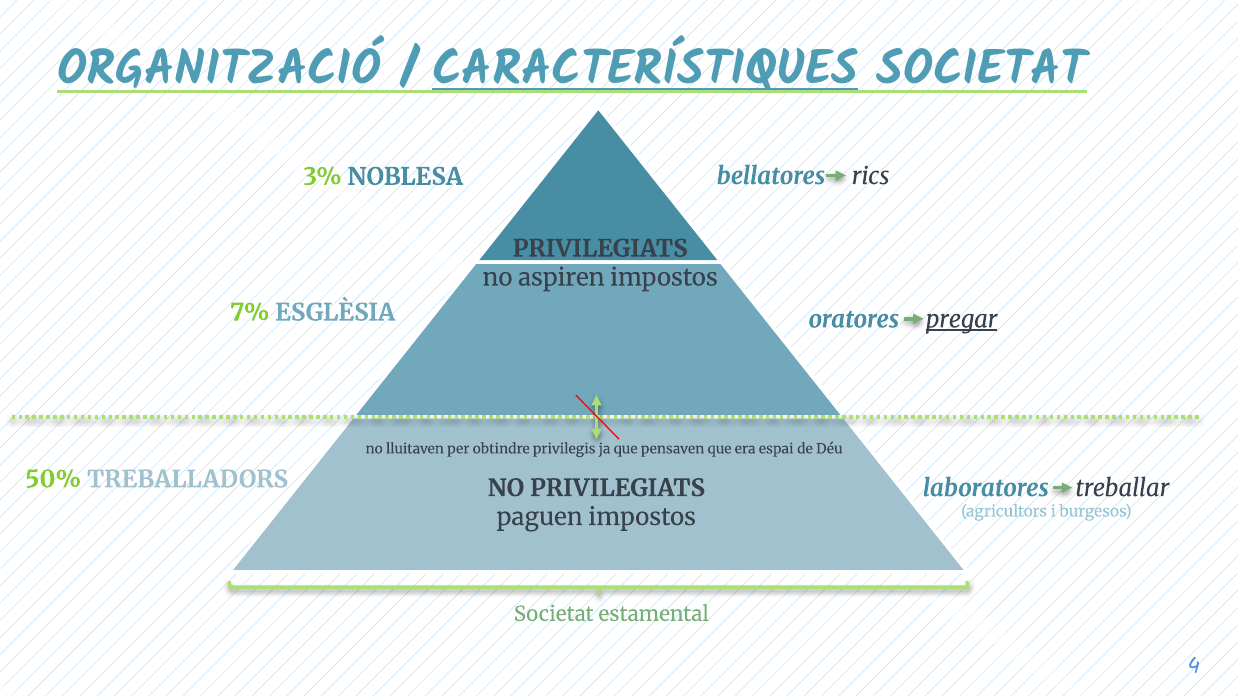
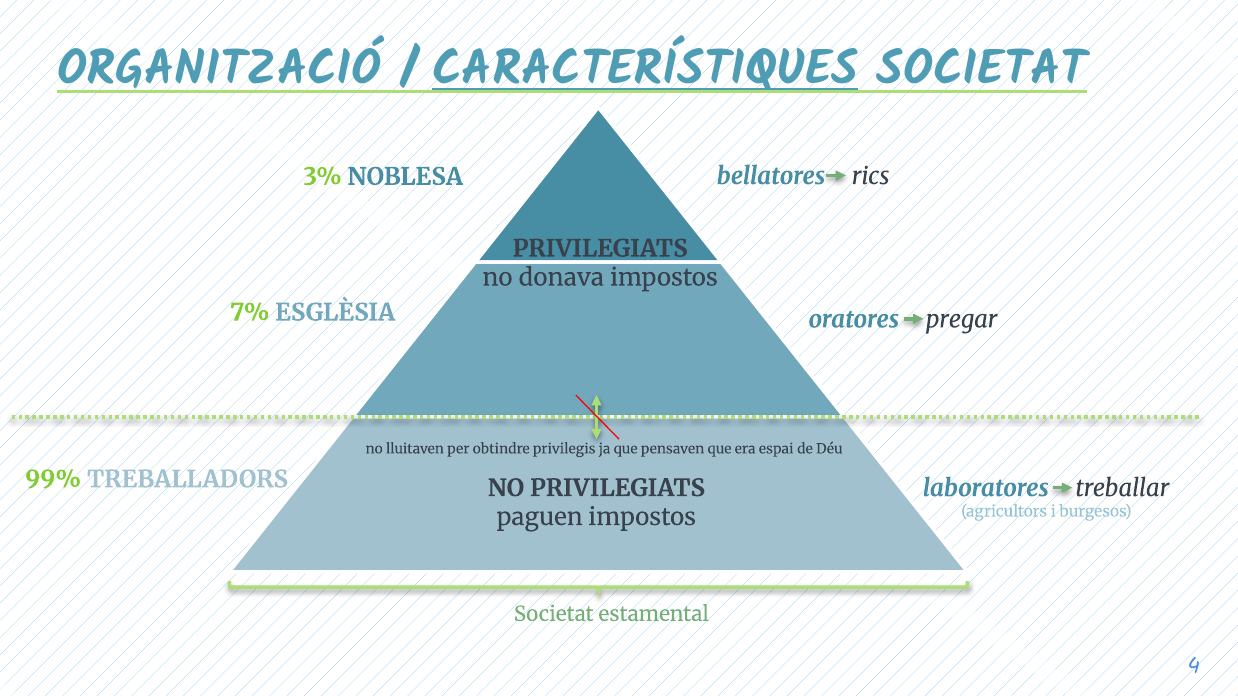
aspiren: aspiren -> donava
pregar underline: present -> none
50%: 50% -> 99%
